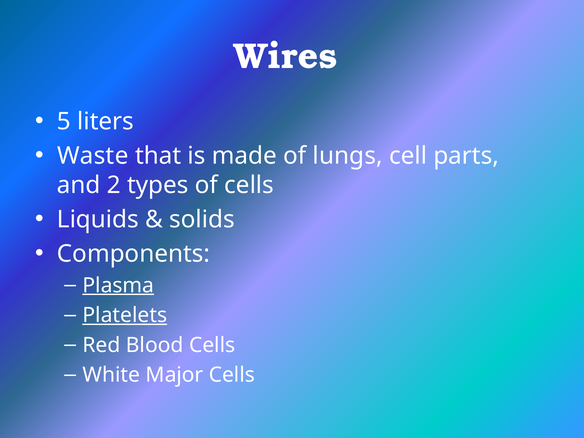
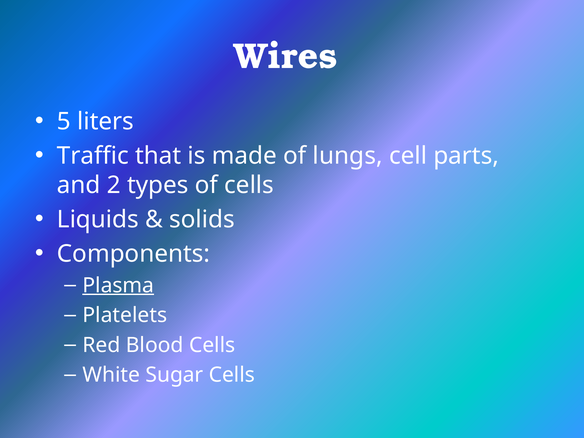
Waste: Waste -> Traffic
Platelets underline: present -> none
Major: Major -> Sugar
